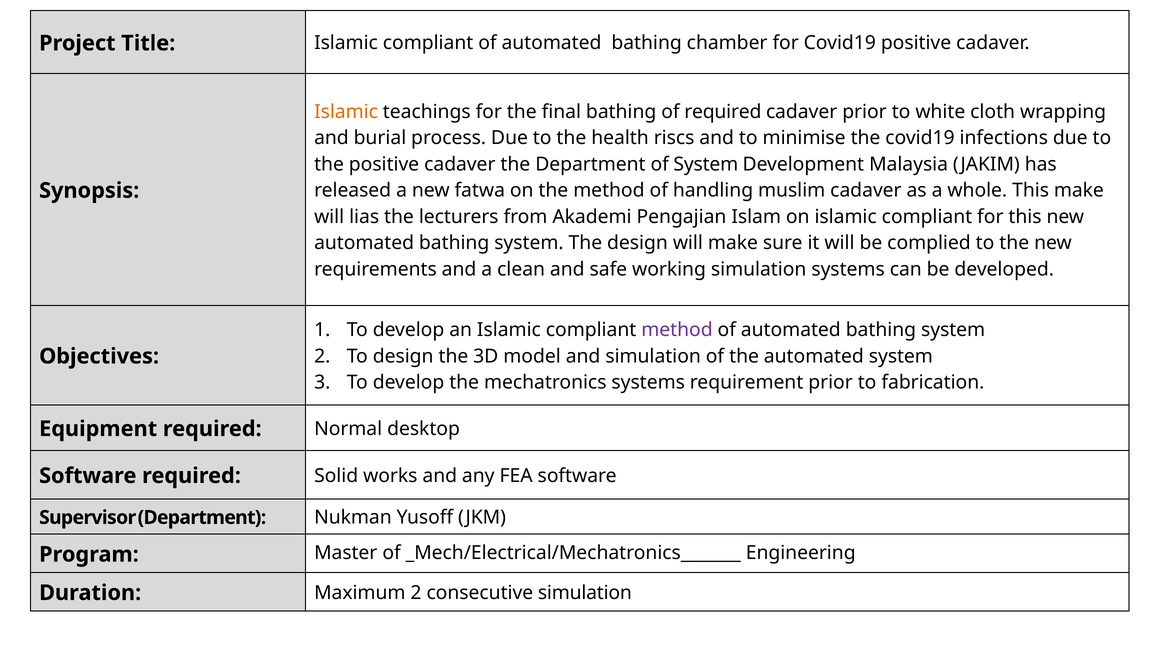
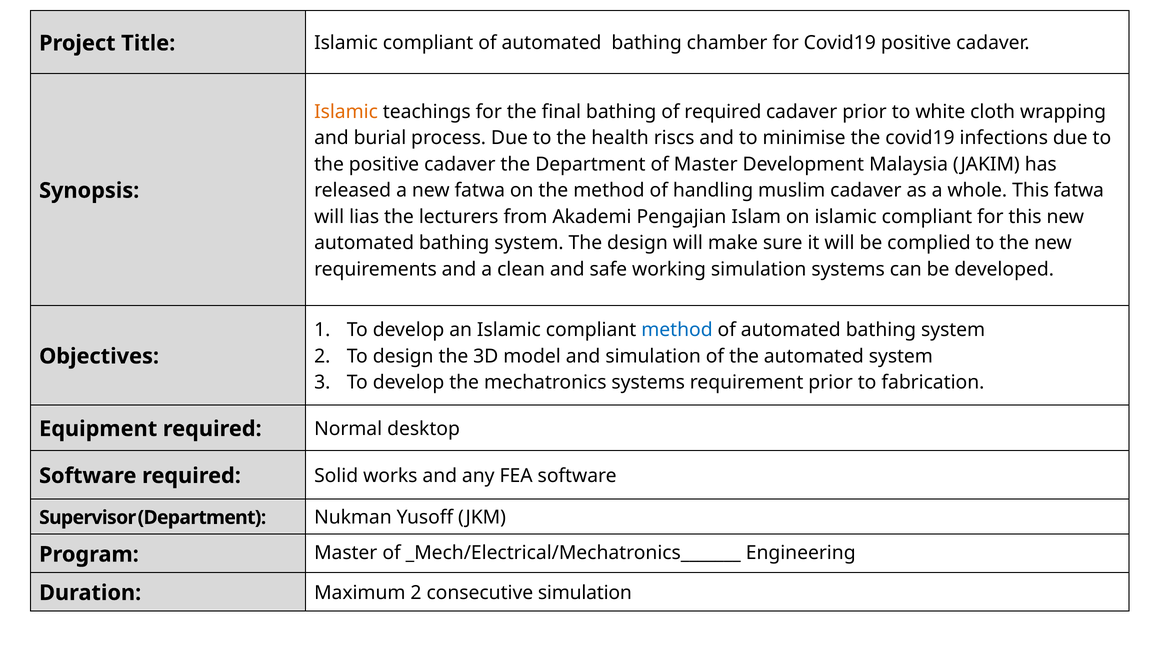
of System: System -> Master
This make: make -> fatwa
method at (677, 330) colour: purple -> blue
